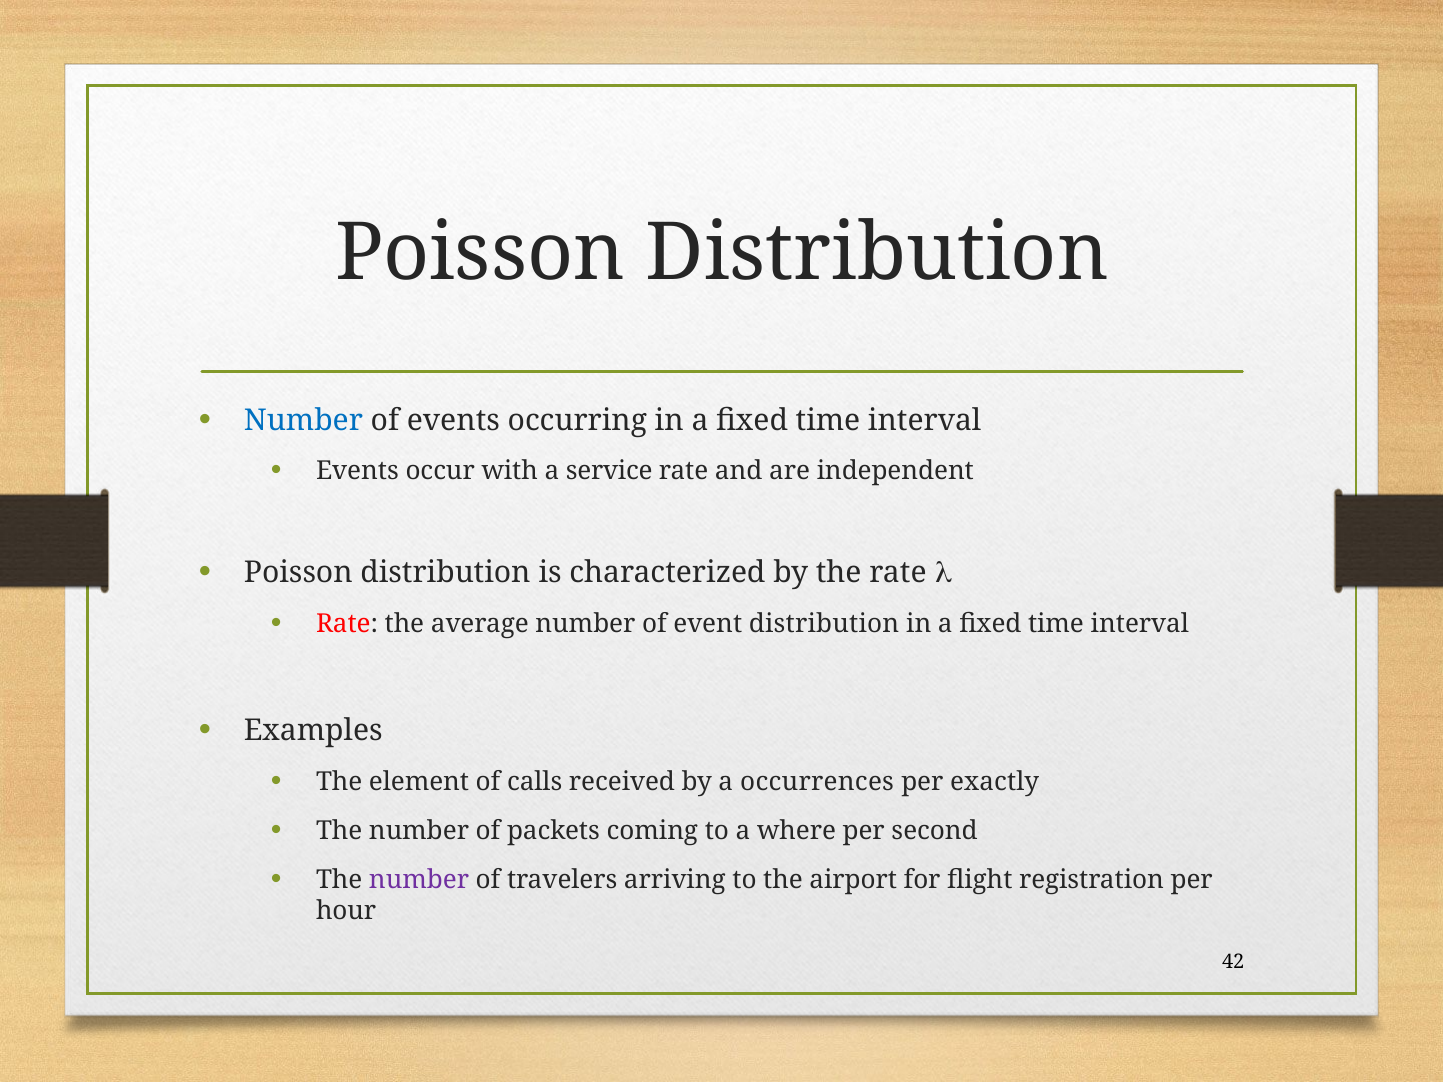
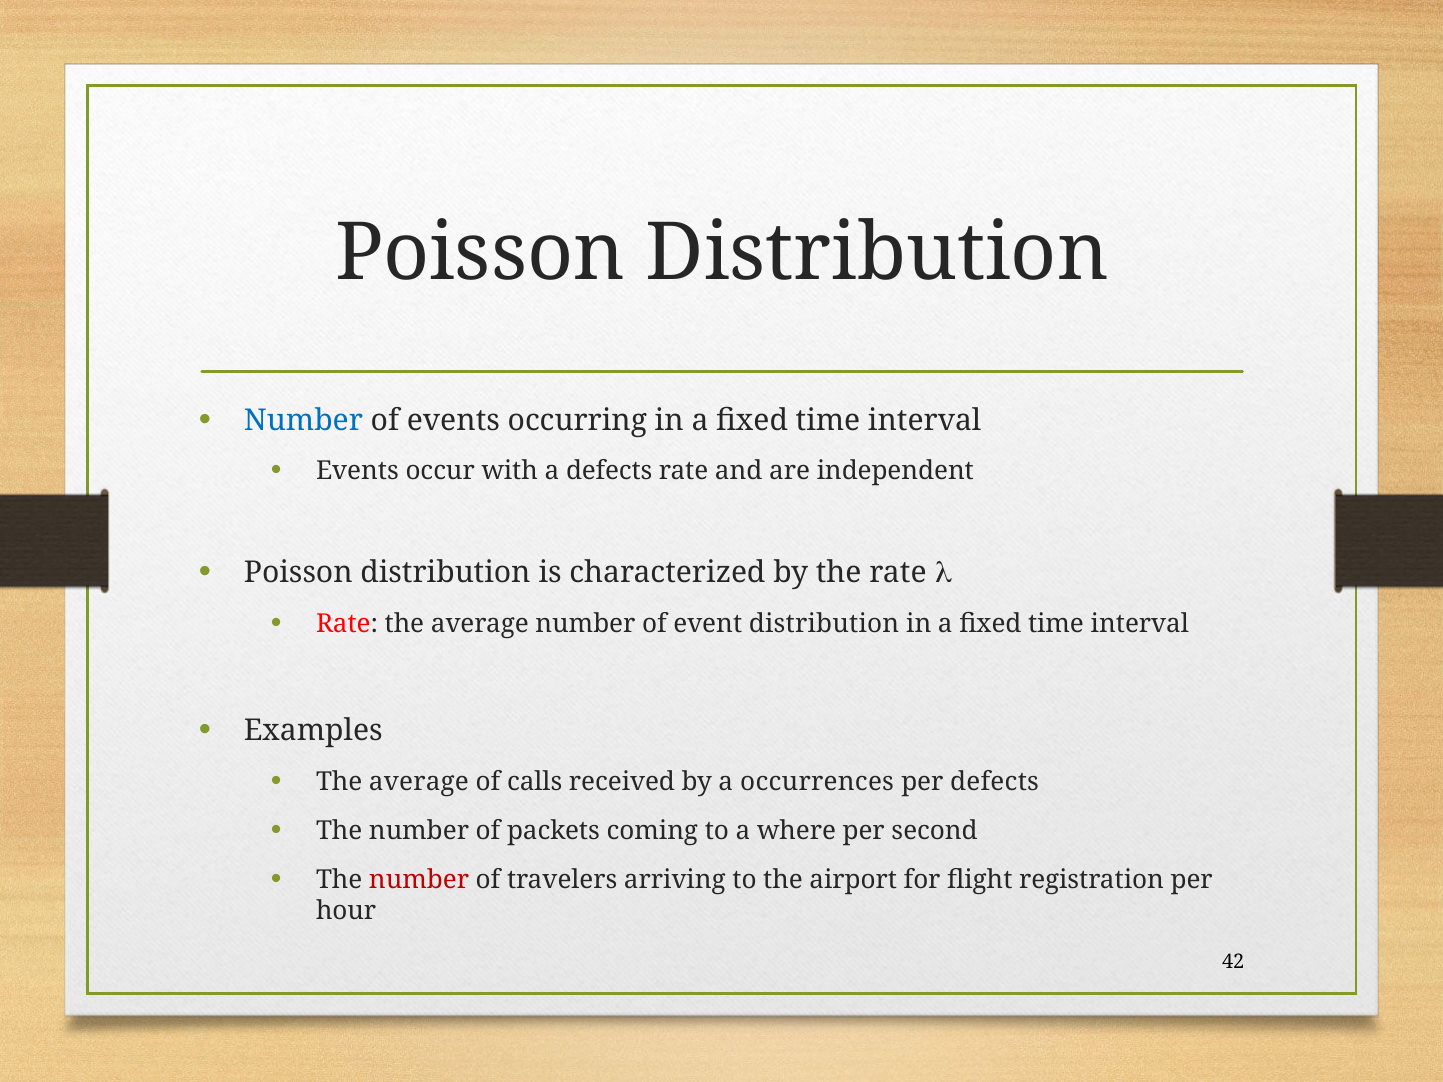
a service: service -> defects
element at (419, 782): element -> average
per exactly: exactly -> defects
number at (419, 880) colour: purple -> red
